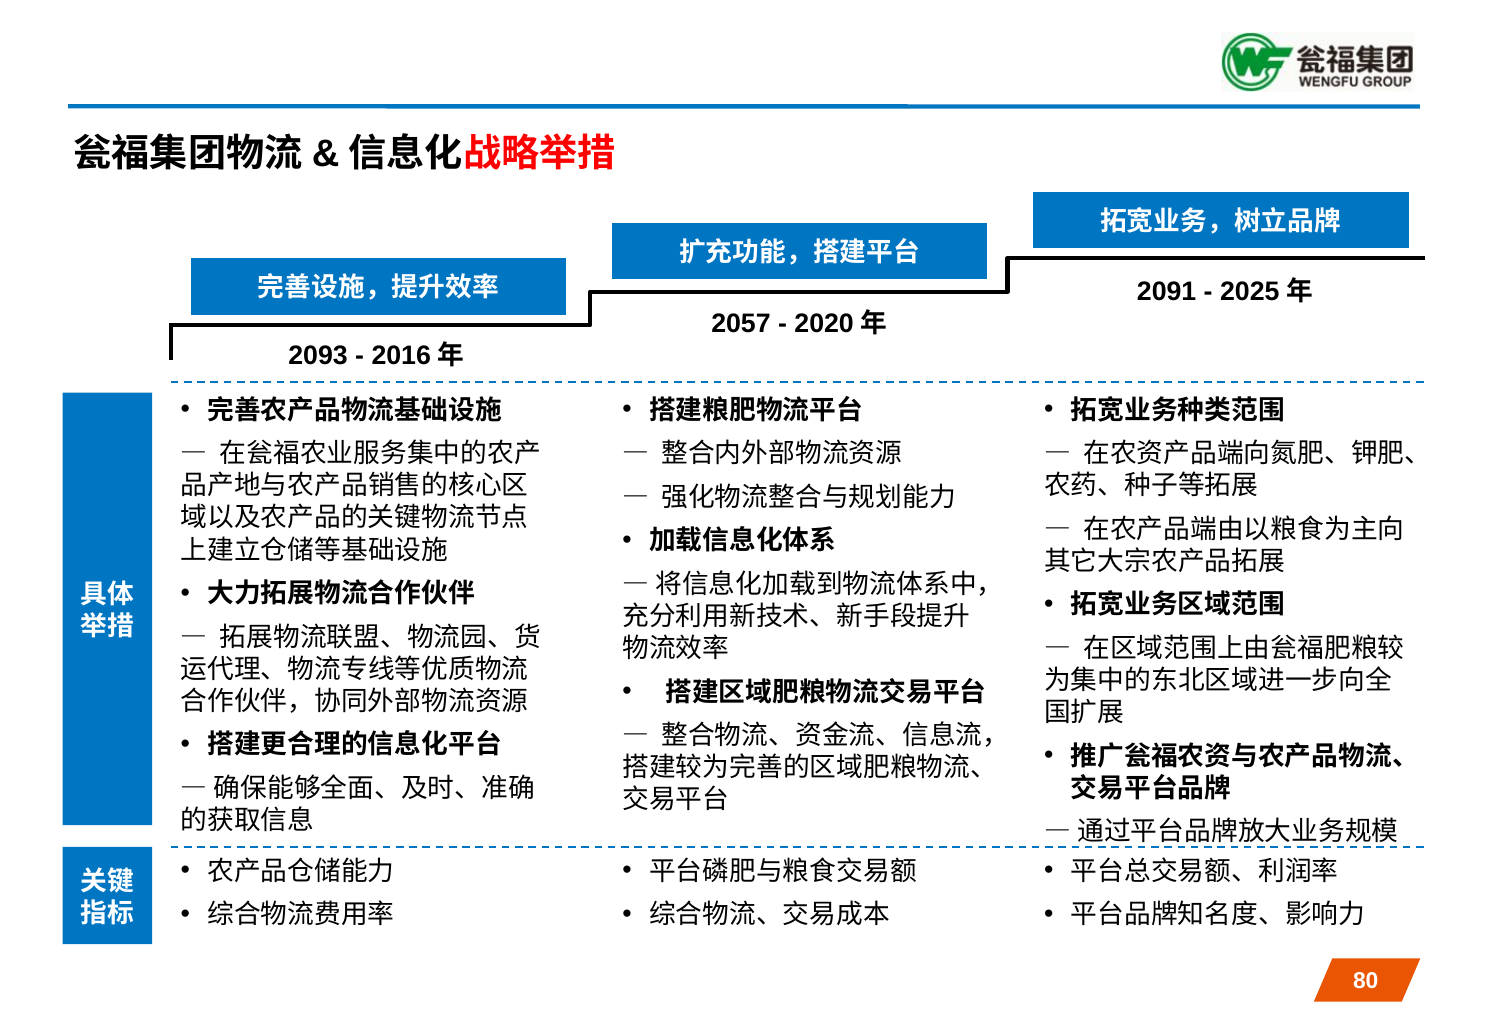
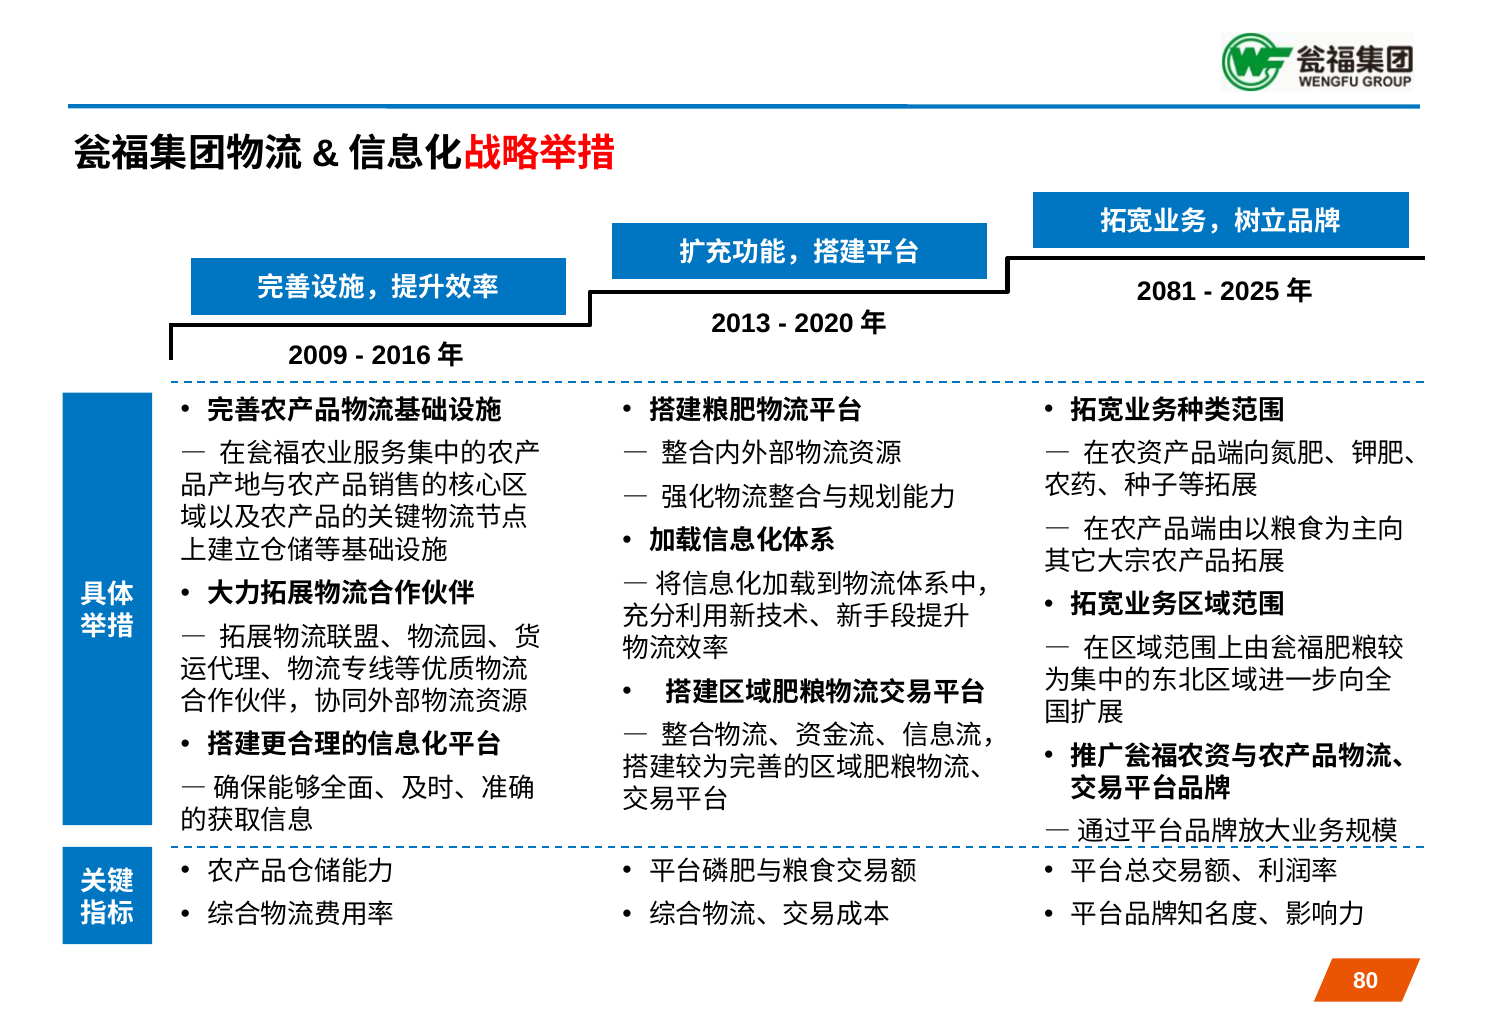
2091: 2091 -> 2081
2057: 2057 -> 2013
2093: 2093 -> 2009
